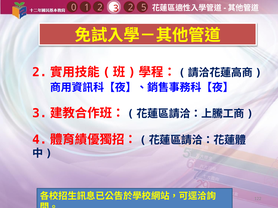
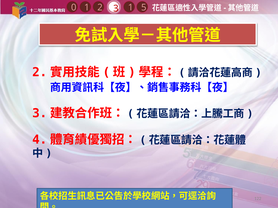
1 2: 2 -> 1
